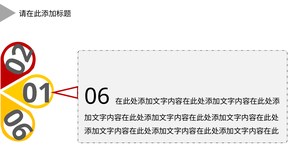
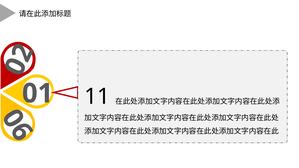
06: 06 -> 11
